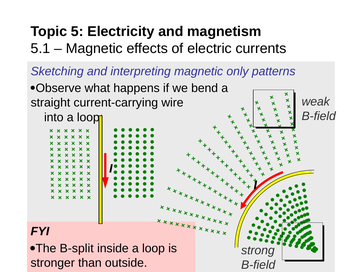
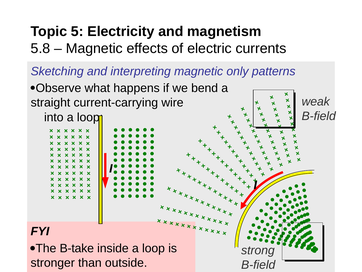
5.1: 5.1 -> 5.8
B-split: B-split -> B-take
